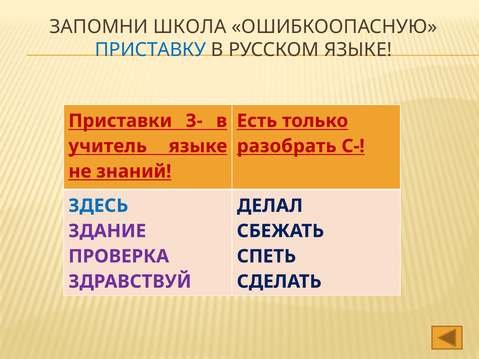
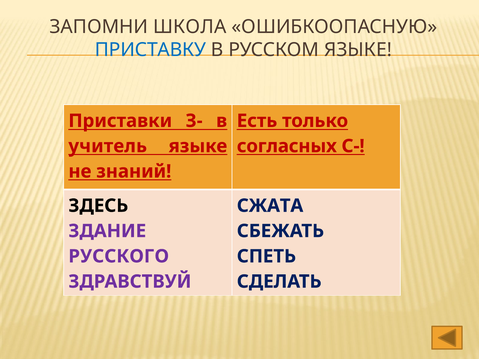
разобрать: разобрать -> согласных
ЗДЕСЬ colour: blue -> black
ДЕЛАЛ: ДЕЛАЛ -> СЖАТА
ПРОВЕРКА: ПРОВЕРКА -> РУССКОГО
